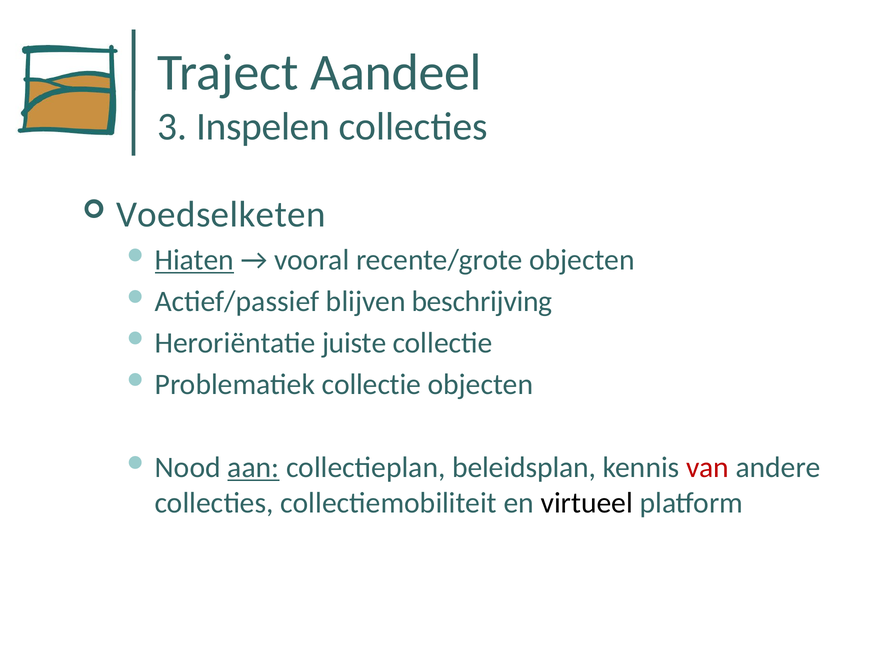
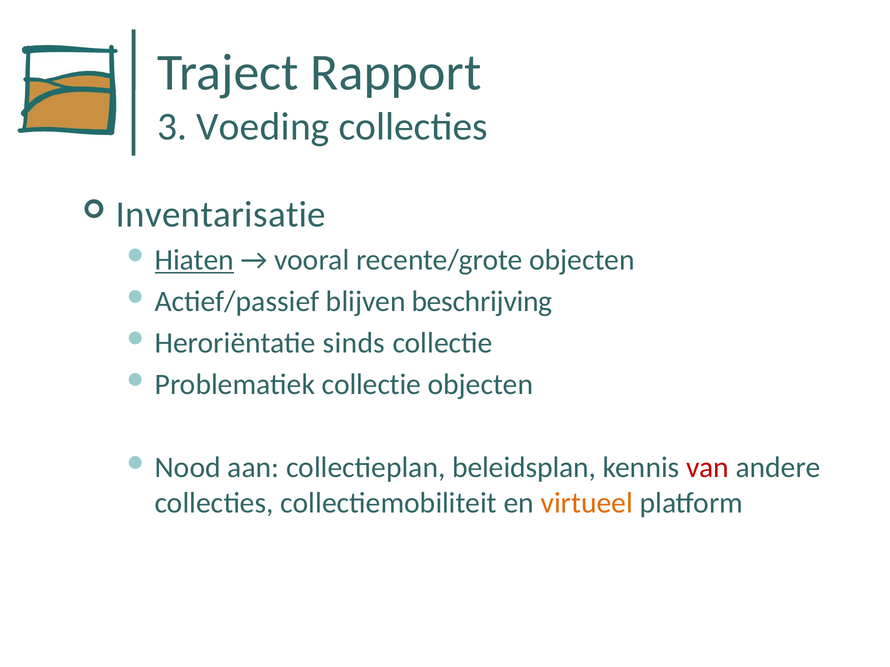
Aandeel: Aandeel -> Rapport
Inspelen: Inspelen -> Voeding
Voedselketen: Voedselketen -> Inventarisatie
juiste: juiste -> sinds
aan underline: present -> none
virtueel colour: black -> orange
